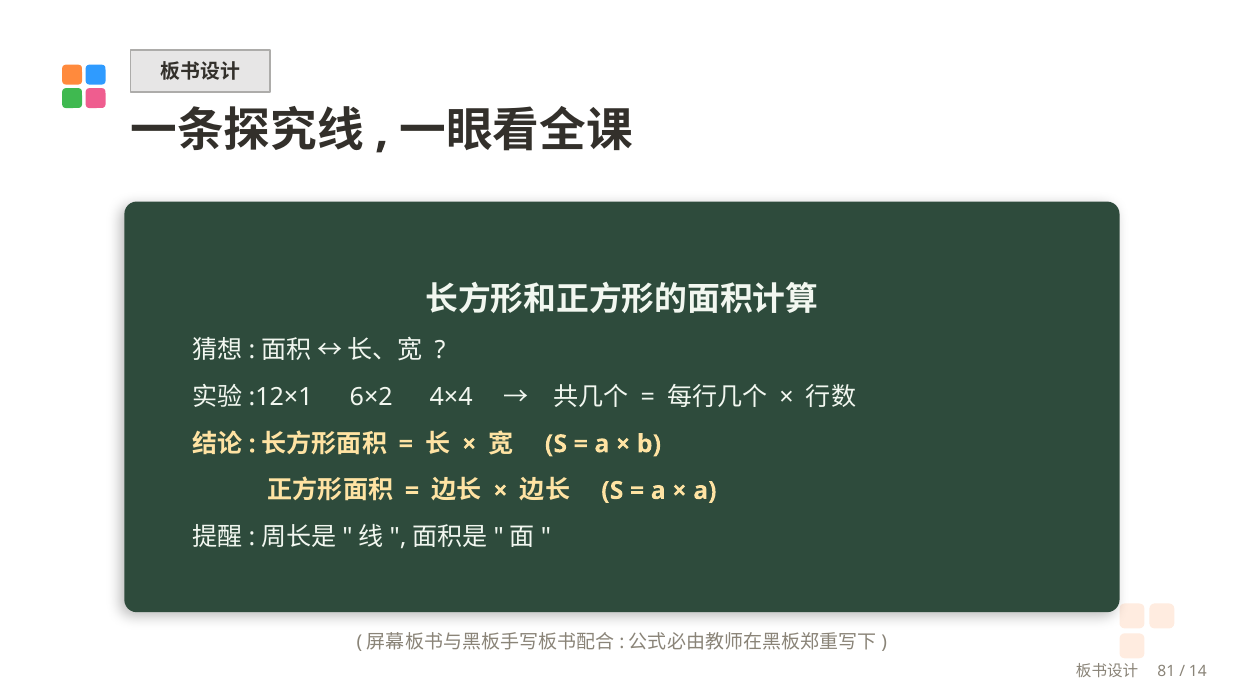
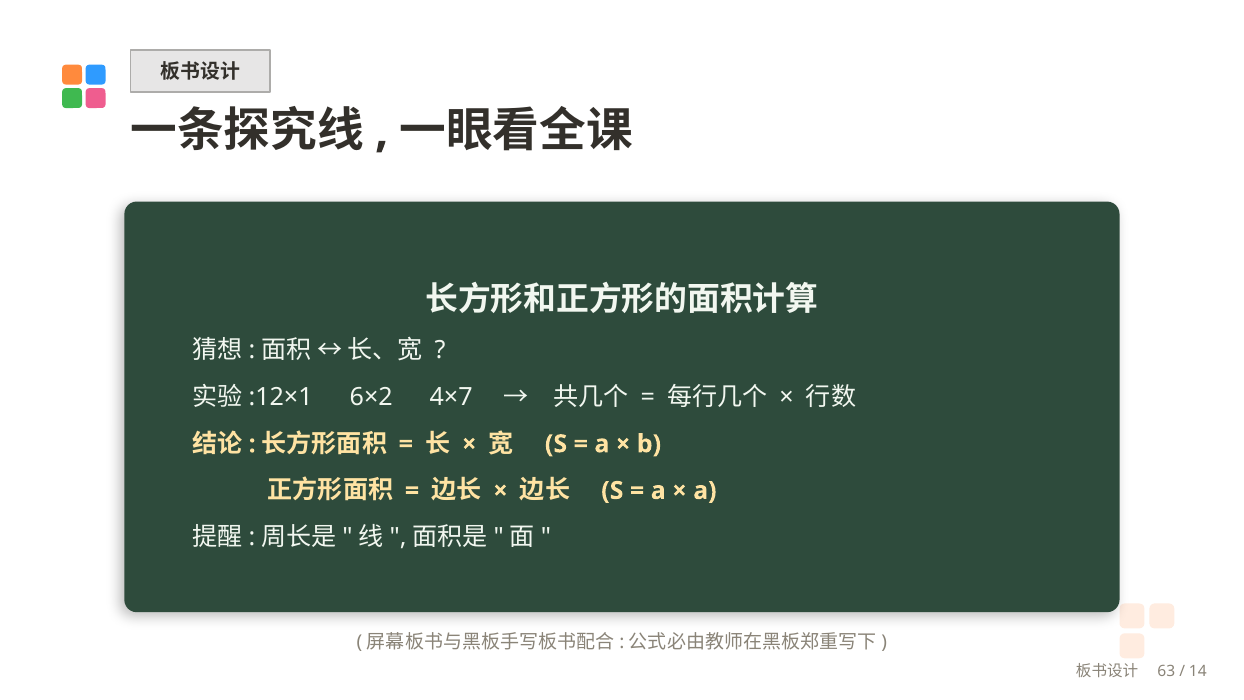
4×4: 4×4 -> 4×7
81: 81 -> 63
